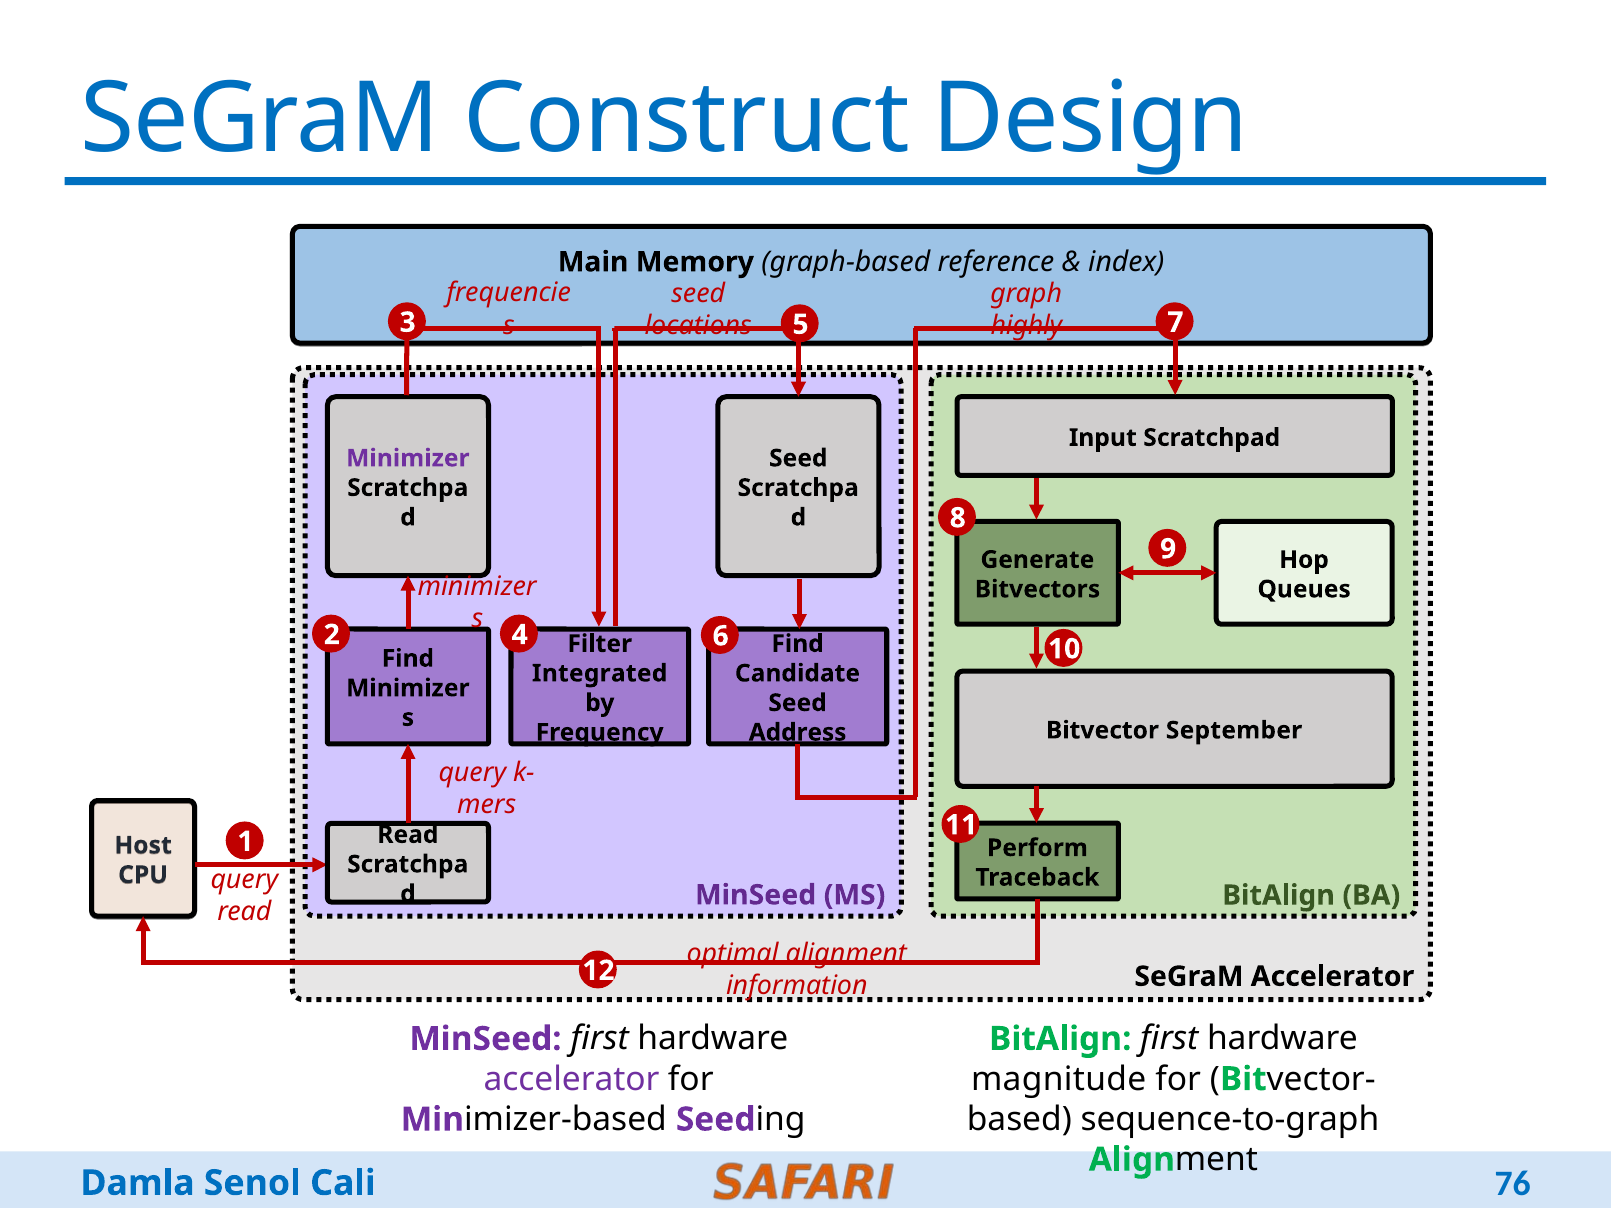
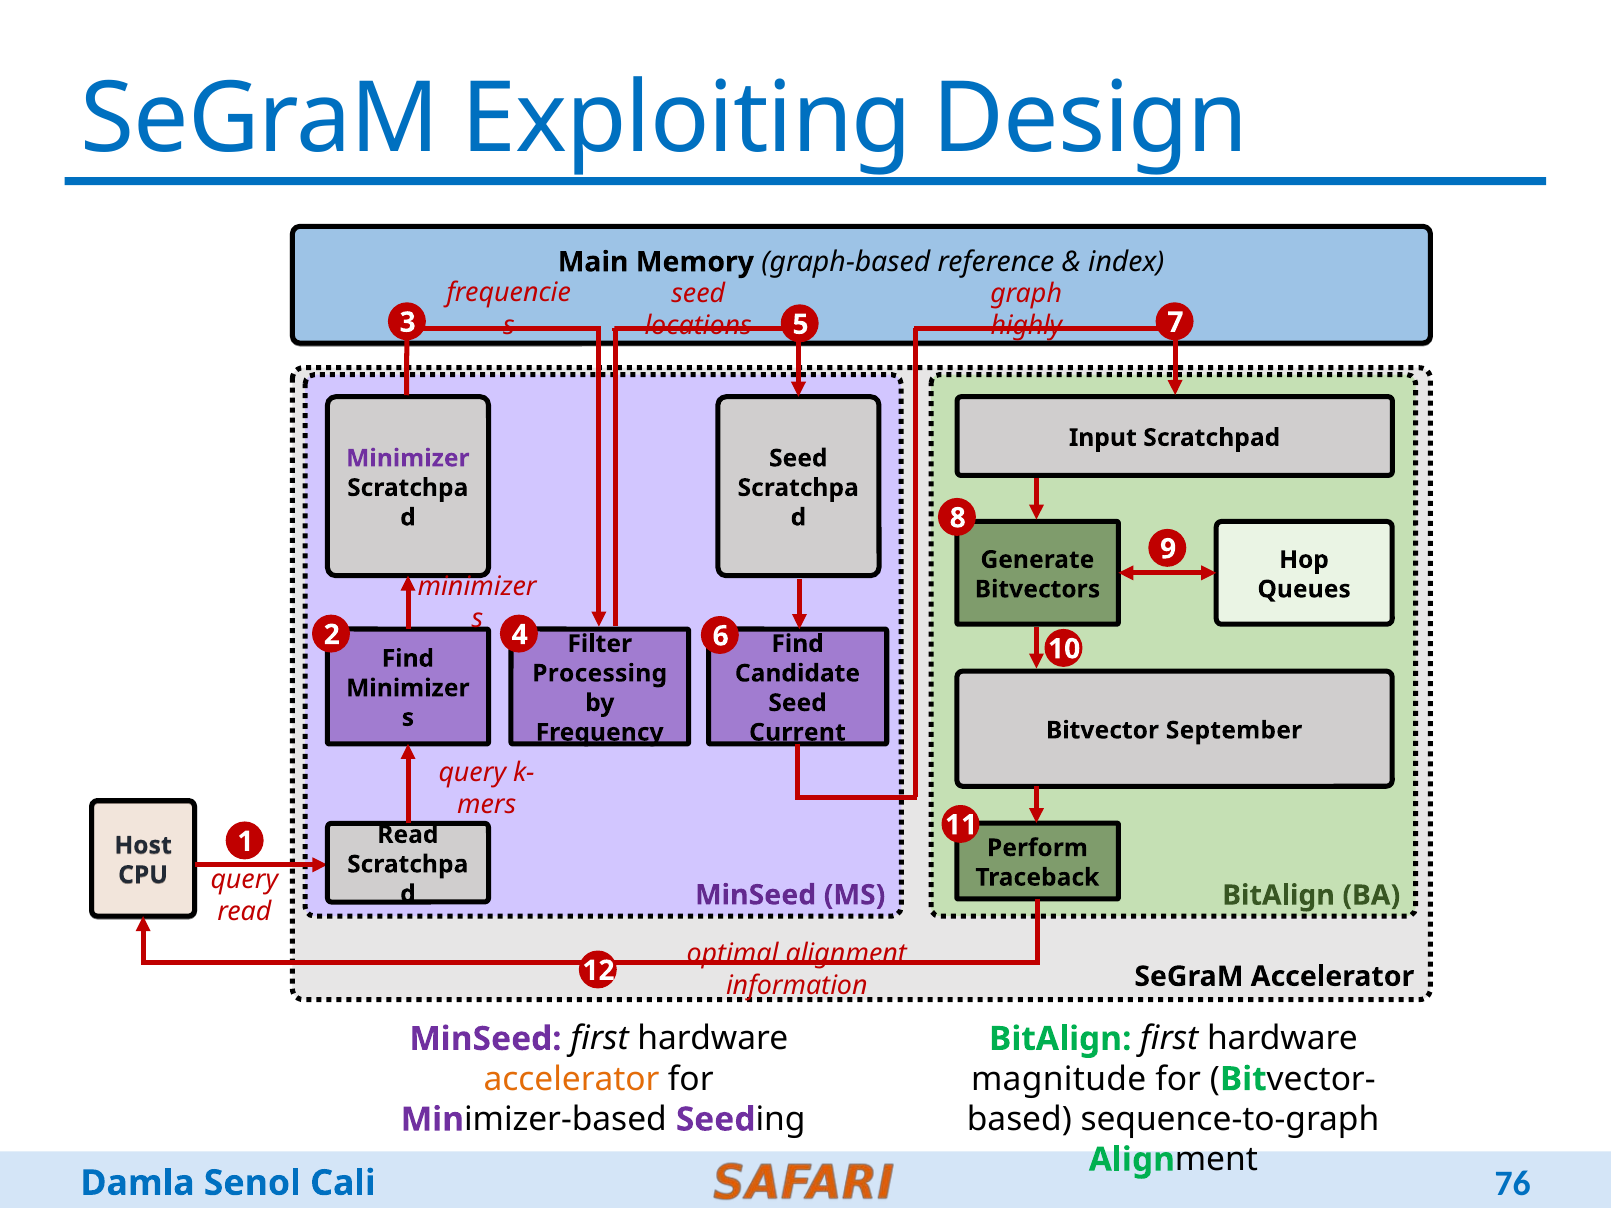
Construct: Construct -> Exploiting
Integrated: Integrated -> Processing
Address: Address -> Current
accelerator at (572, 1079) colour: purple -> orange
